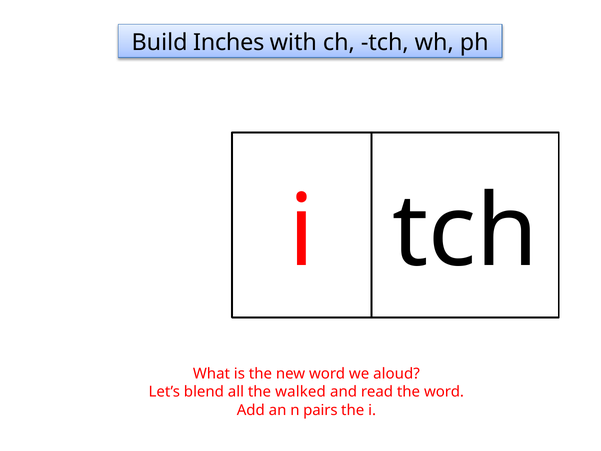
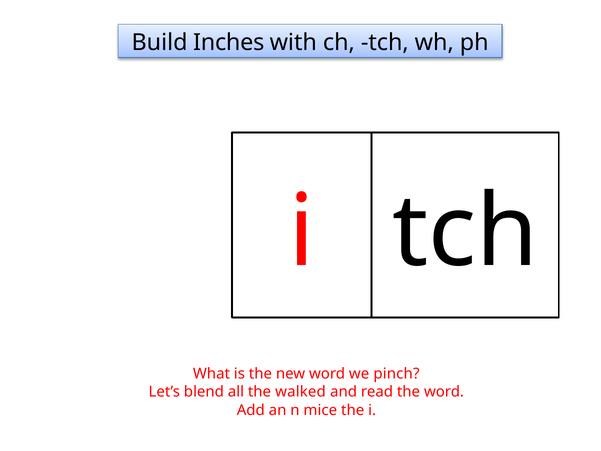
aloud: aloud -> pinch
pairs: pairs -> mice
